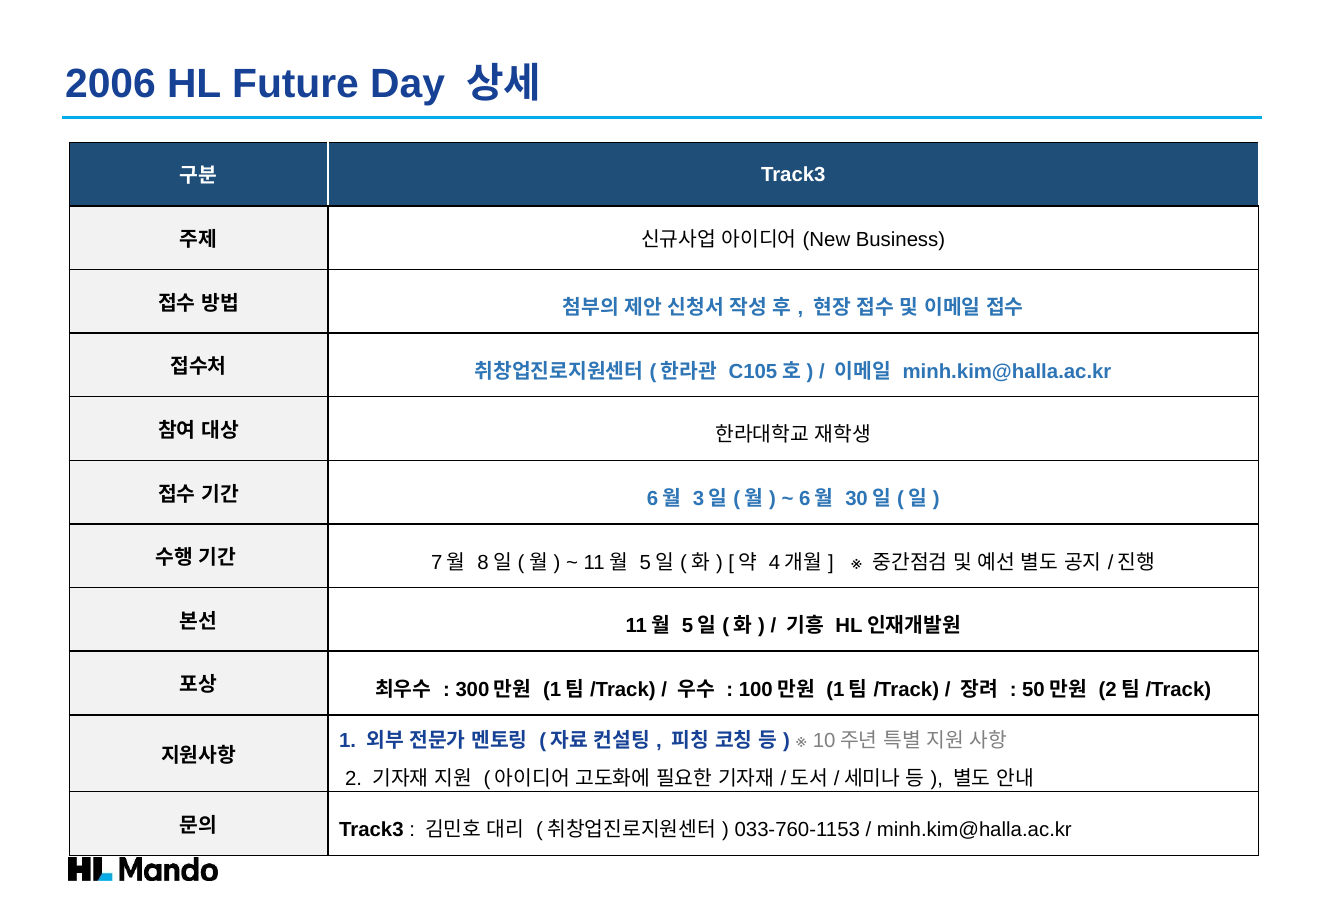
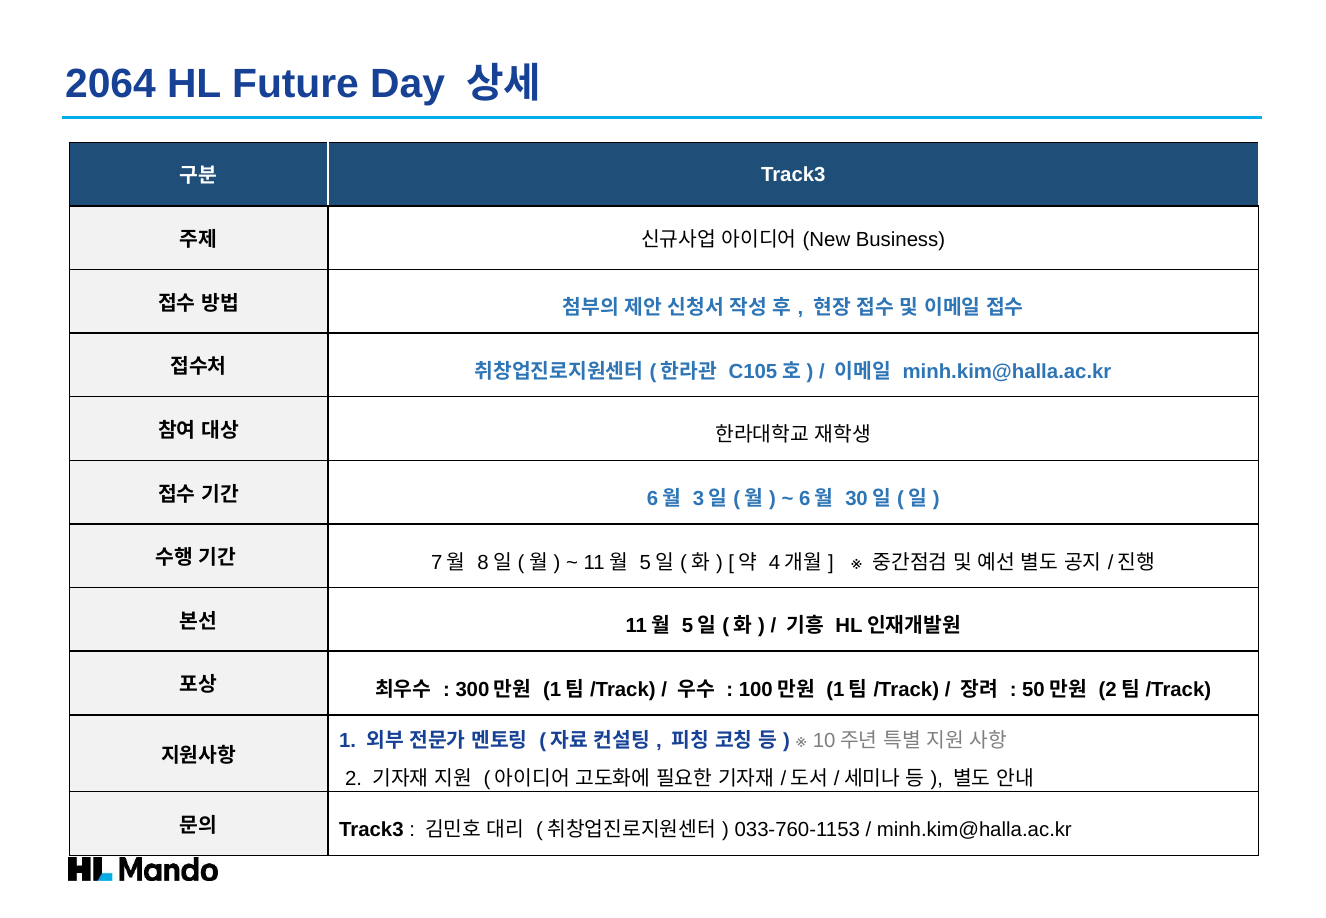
2006: 2006 -> 2064
